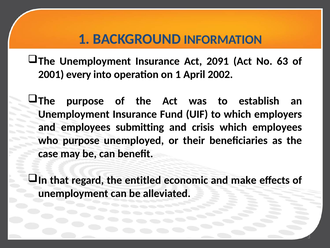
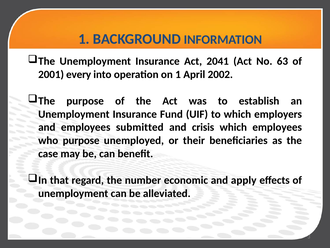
2091: 2091 -> 2041
submitting: submitting -> submitted
entitled: entitled -> number
make: make -> apply
